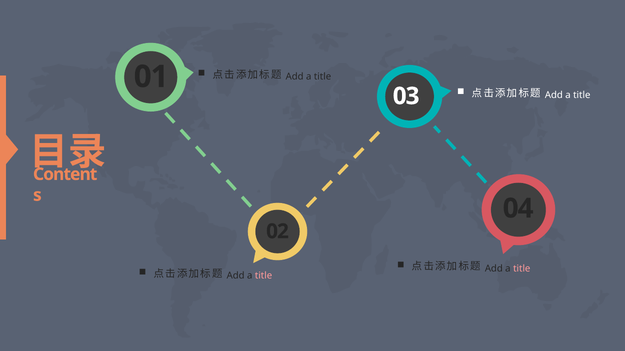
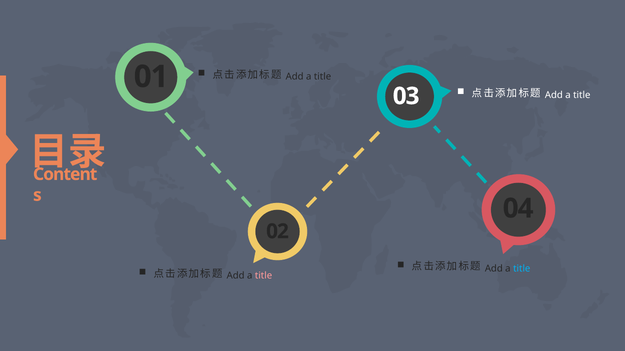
title at (522, 269) colour: pink -> light blue
